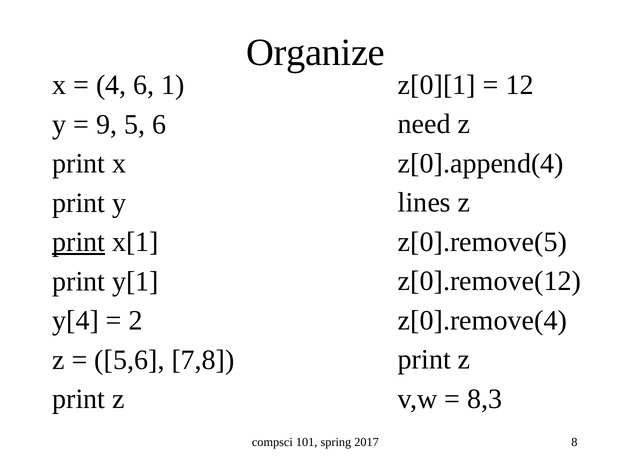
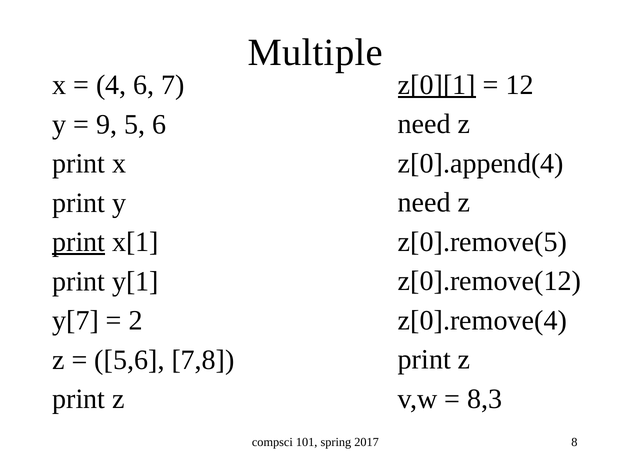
Organize: Organize -> Multiple
z[0][1 underline: none -> present
1: 1 -> 7
lines at (424, 203): lines -> need
y[4: y[4 -> y[7
